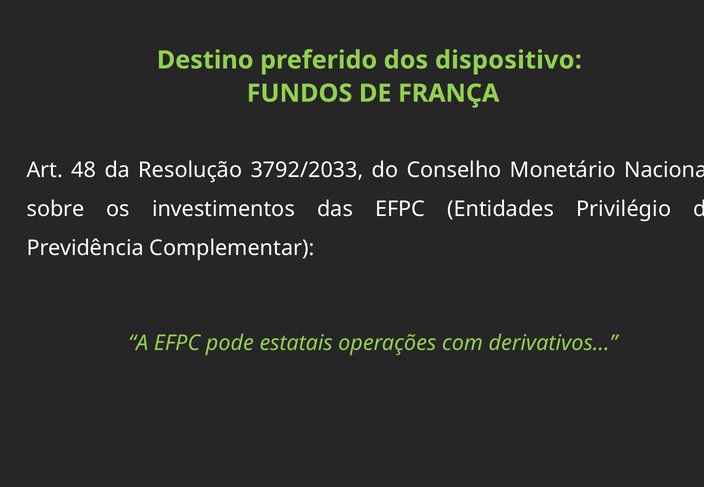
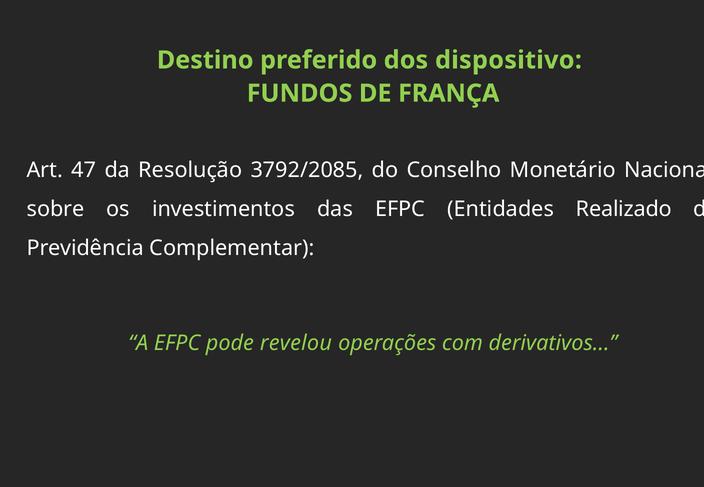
48: 48 -> 47
3792/2033: 3792/2033 -> 3792/2085
Privilégio: Privilégio -> Realizado
estatais: estatais -> revelou
